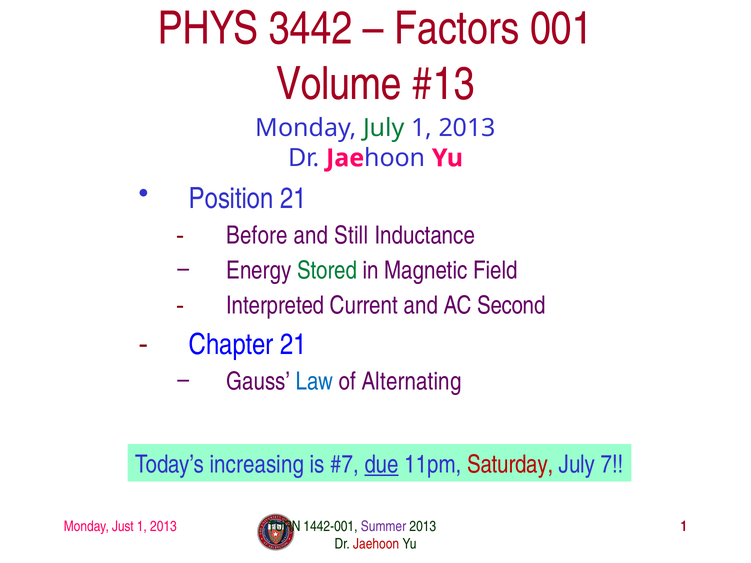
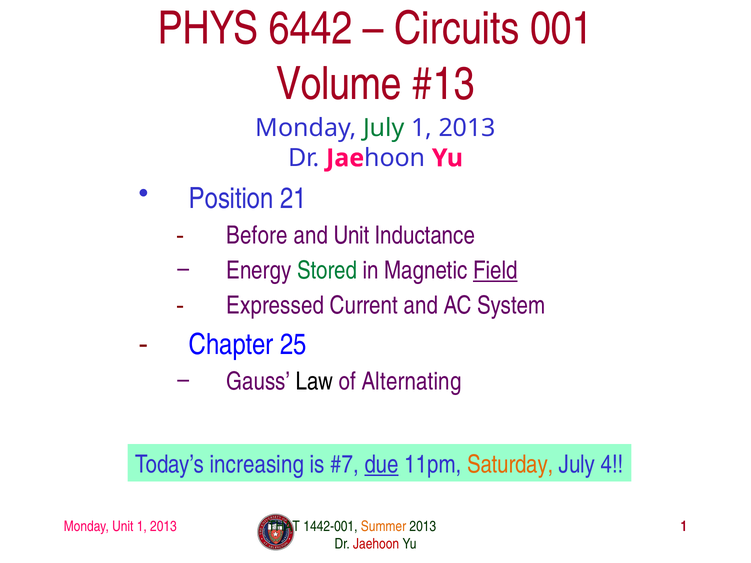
3442: 3442 -> 6442
Factors: Factors -> Circuits
and Still: Still -> Unit
Field underline: none -> present
Interpreted: Interpreted -> Expressed
Second: Second -> System
Chapter 21: 21 -> 25
Law colour: blue -> black
Saturday colour: red -> orange
7: 7 -> 4
Monday Just: Just -> Unit
TURN: TURN -> THAT
Summer colour: purple -> orange
